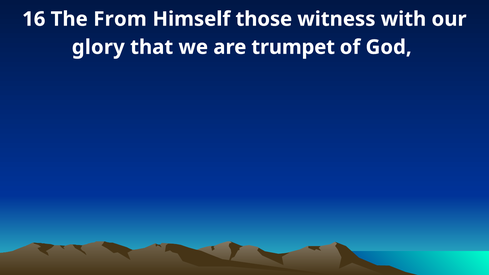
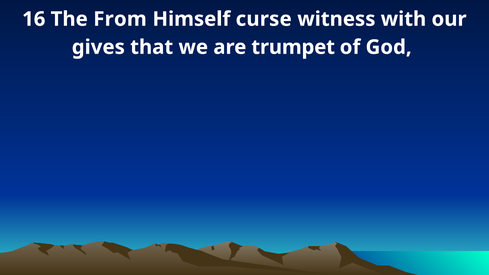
those: those -> curse
glory: glory -> gives
